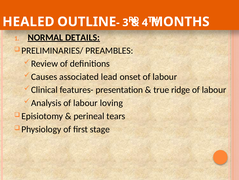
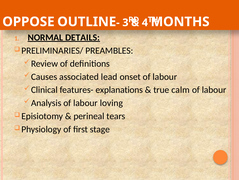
HEALED: HEALED -> OPPOSE
presentation: presentation -> explanations
ridge: ridge -> calm
